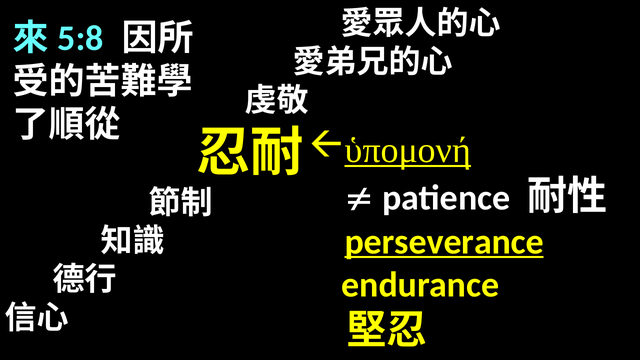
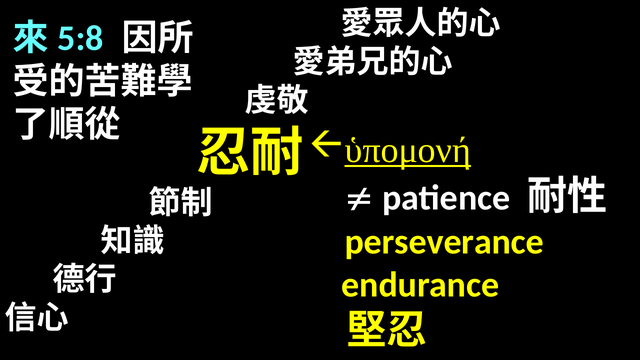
perseverance underline: present -> none
